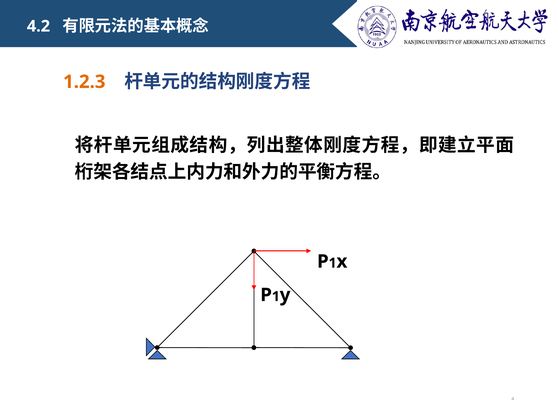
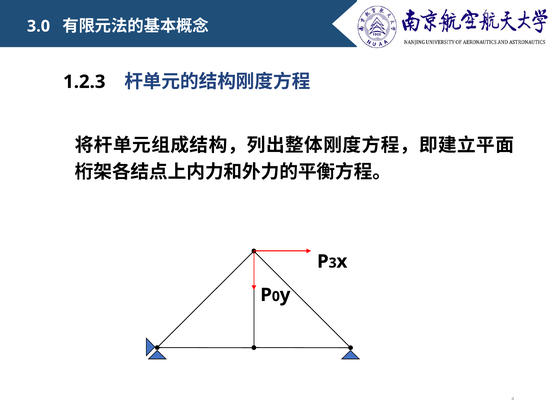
4.2: 4.2 -> 3.0
1.2.3 colour: orange -> black
1 at (333, 263): 1 -> 3
1 at (276, 297): 1 -> 0
